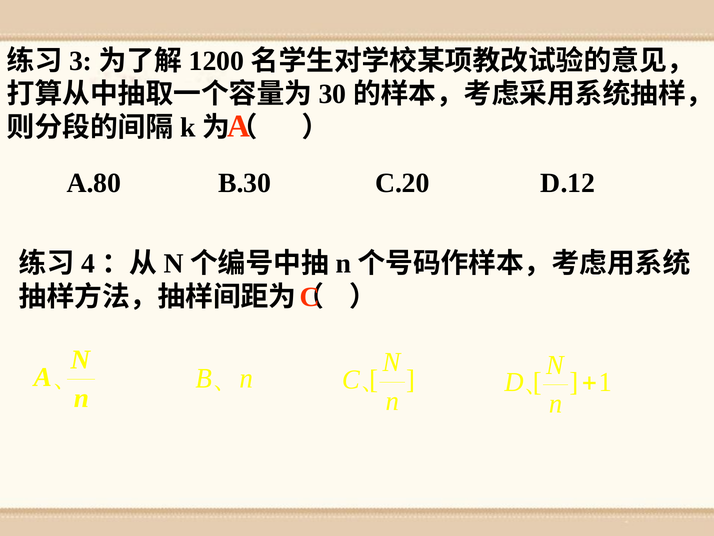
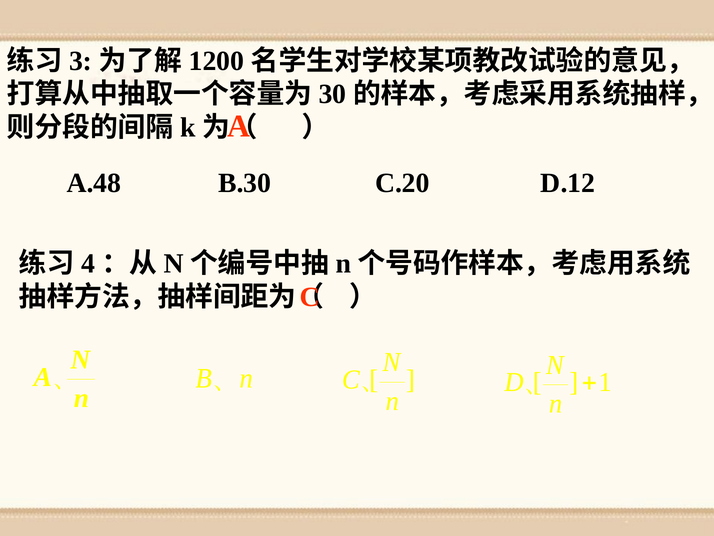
A.80: A.80 -> A.48
